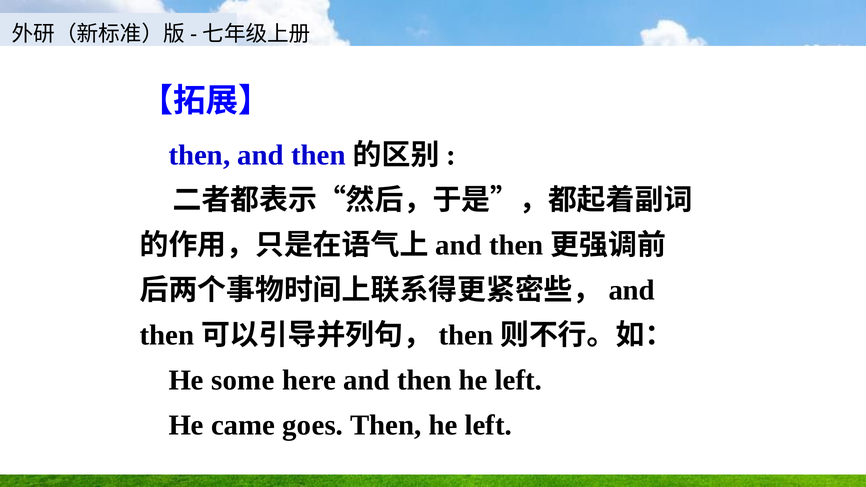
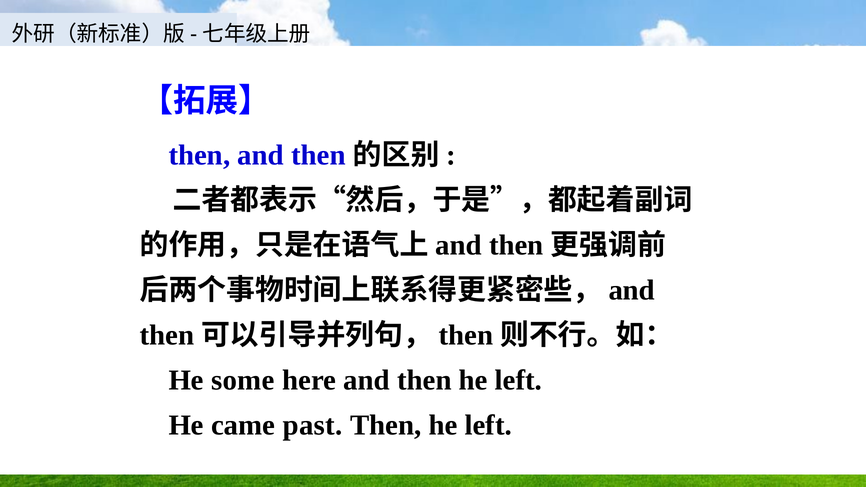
goes: goes -> past
